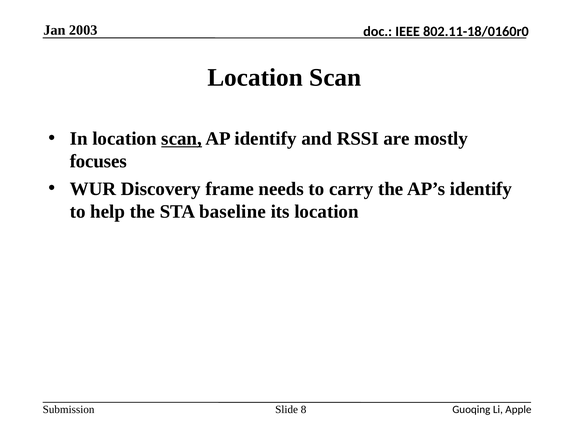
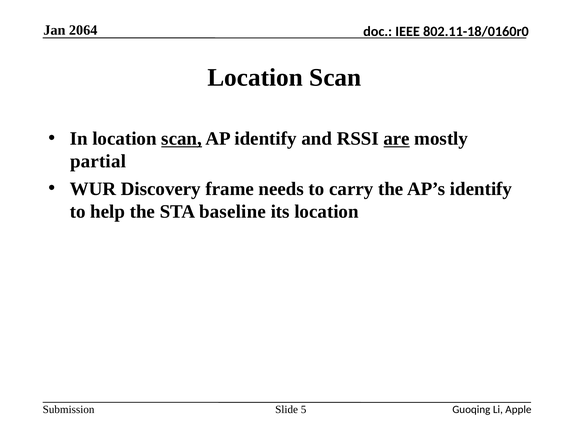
2003: 2003 -> 2064
are underline: none -> present
focuses: focuses -> partial
8: 8 -> 5
